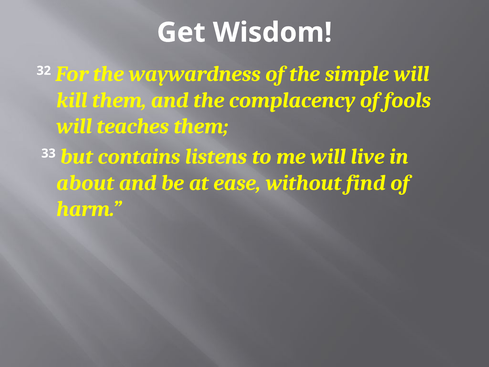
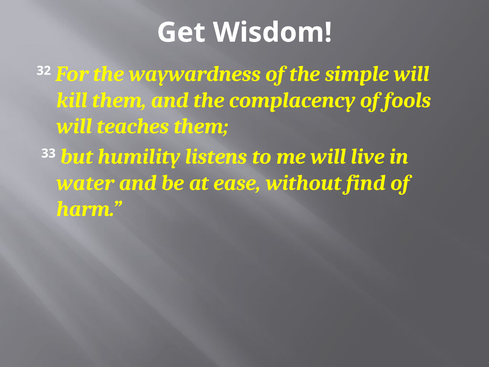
contains: contains -> humility
about: about -> water
